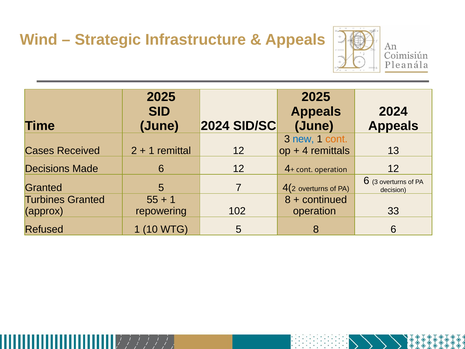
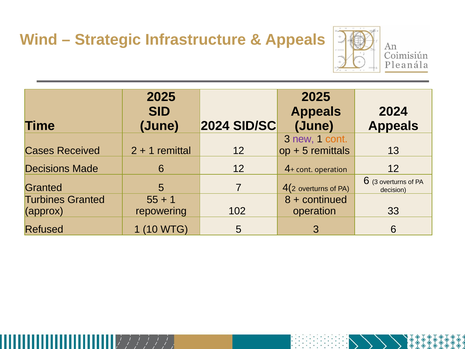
new colour: blue -> purple
4 at (305, 151): 4 -> 5
5 8: 8 -> 3
